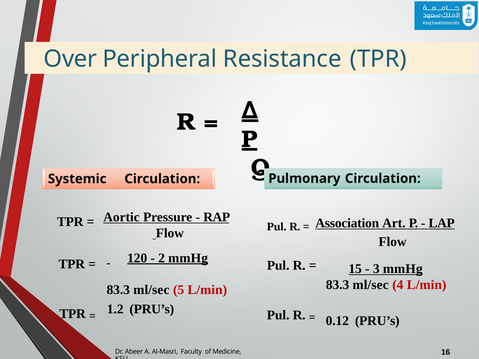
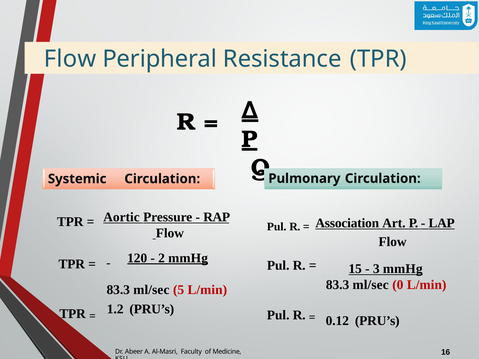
Over at (70, 59): Over -> Flow
4: 4 -> 0
